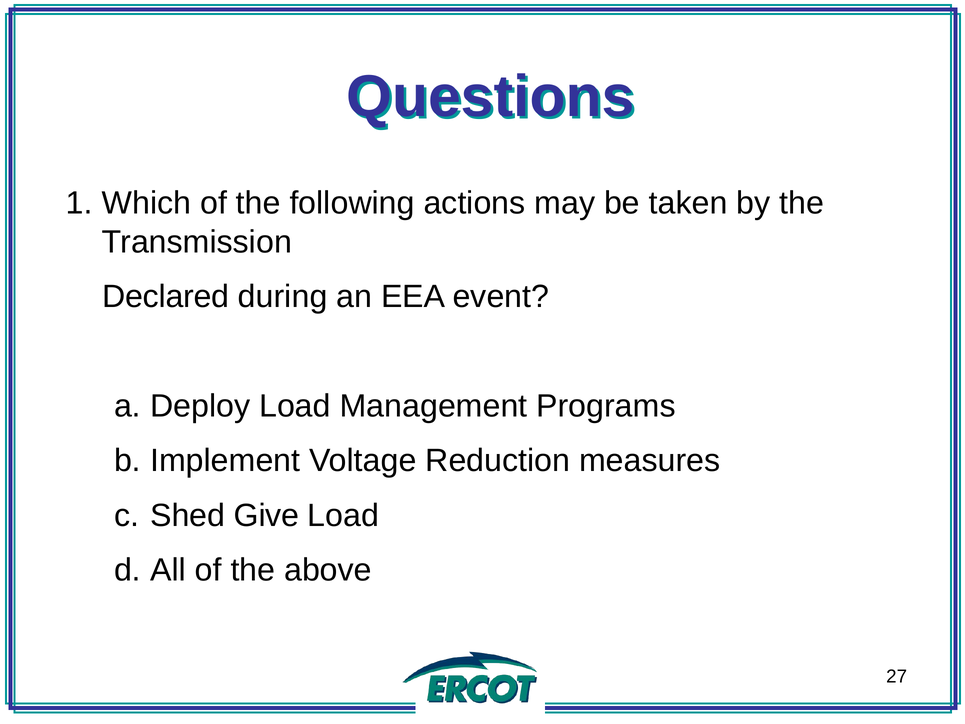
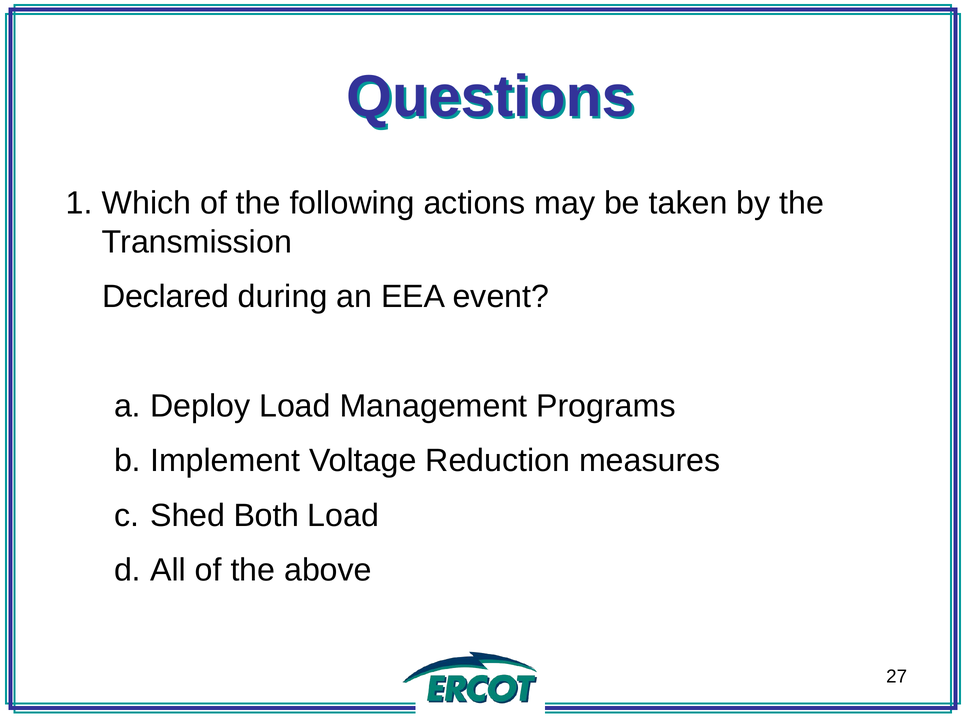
Give: Give -> Both
